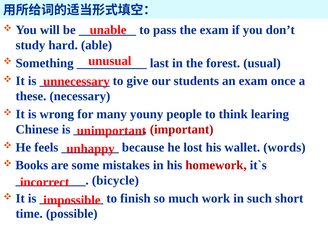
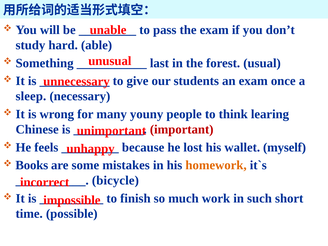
these: these -> sleep
words: words -> myself
homework colour: red -> orange
